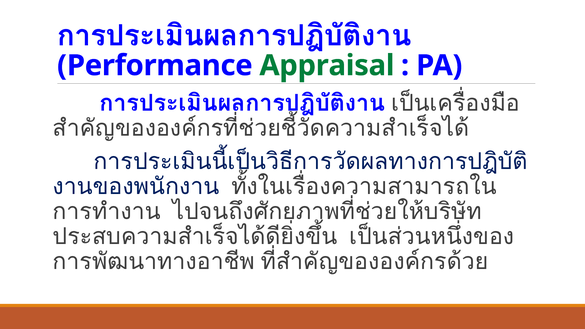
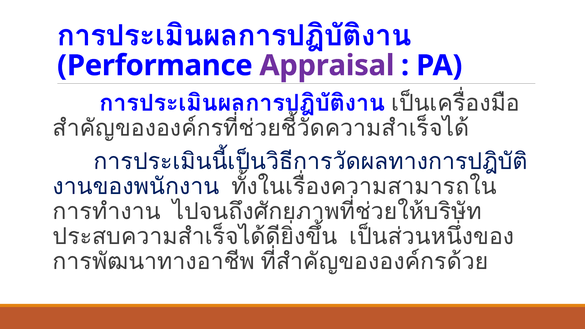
Appraisal colour: green -> purple
